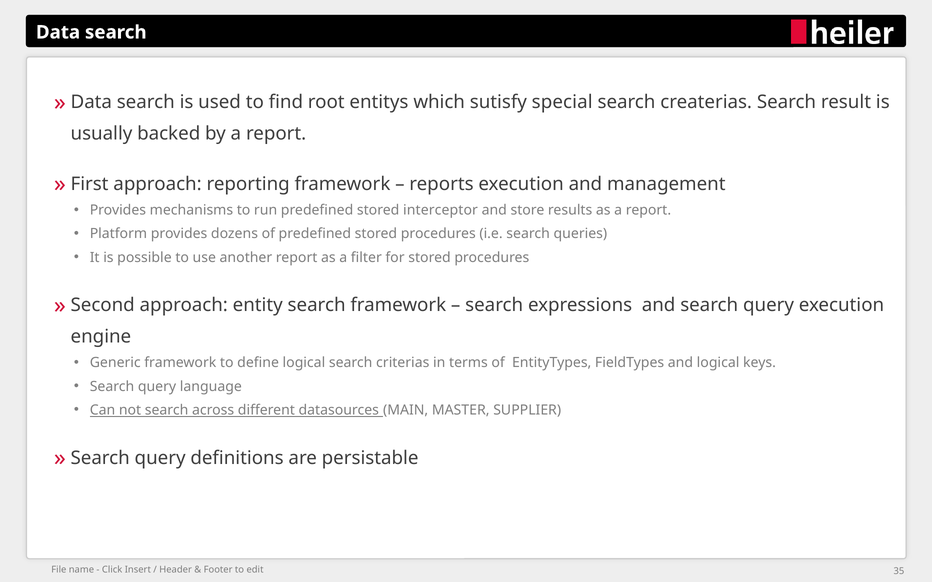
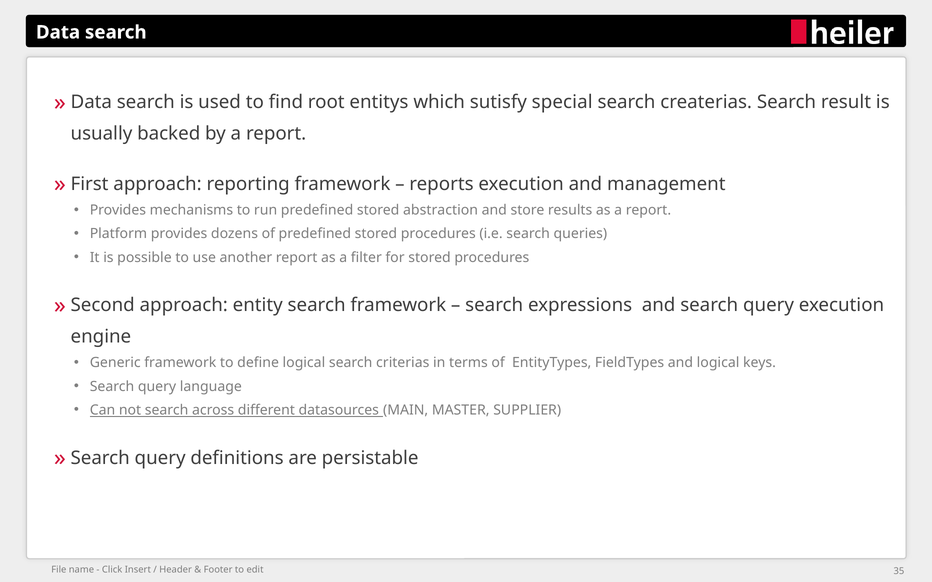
interceptor: interceptor -> abstraction
